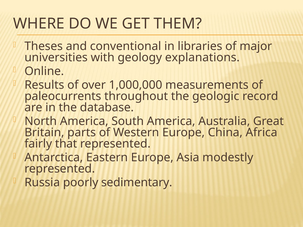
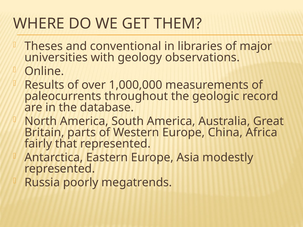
explanations: explanations -> observations
sedimentary: sedimentary -> megatrends
